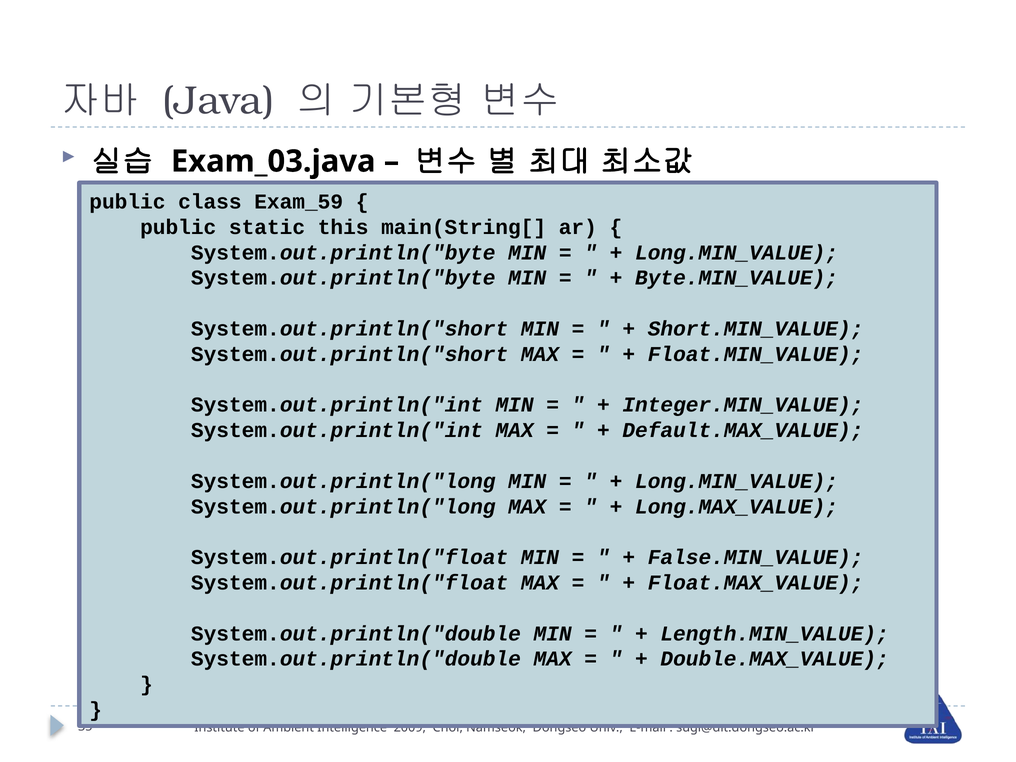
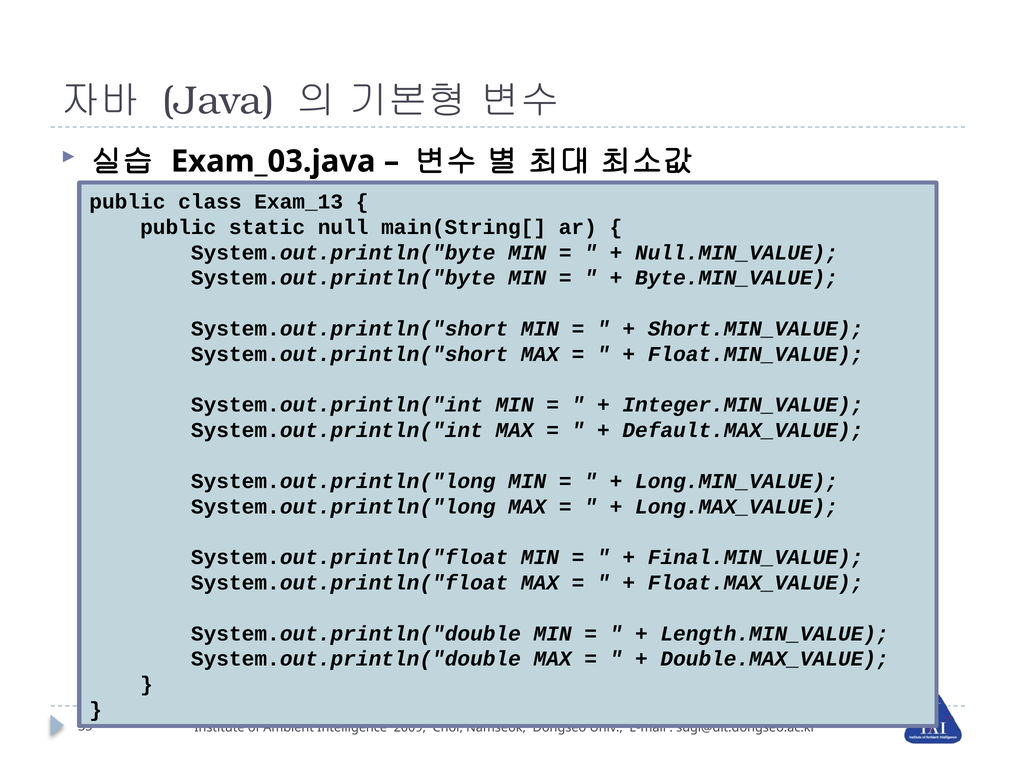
Exam_59: Exam_59 -> Exam_13
this: this -> null
Long.MIN_VALUE at (737, 253): Long.MIN_VALUE -> Null.MIN_VALUE
False.MIN_VALUE: False.MIN_VALUE -> Final.MIN_VALUE
